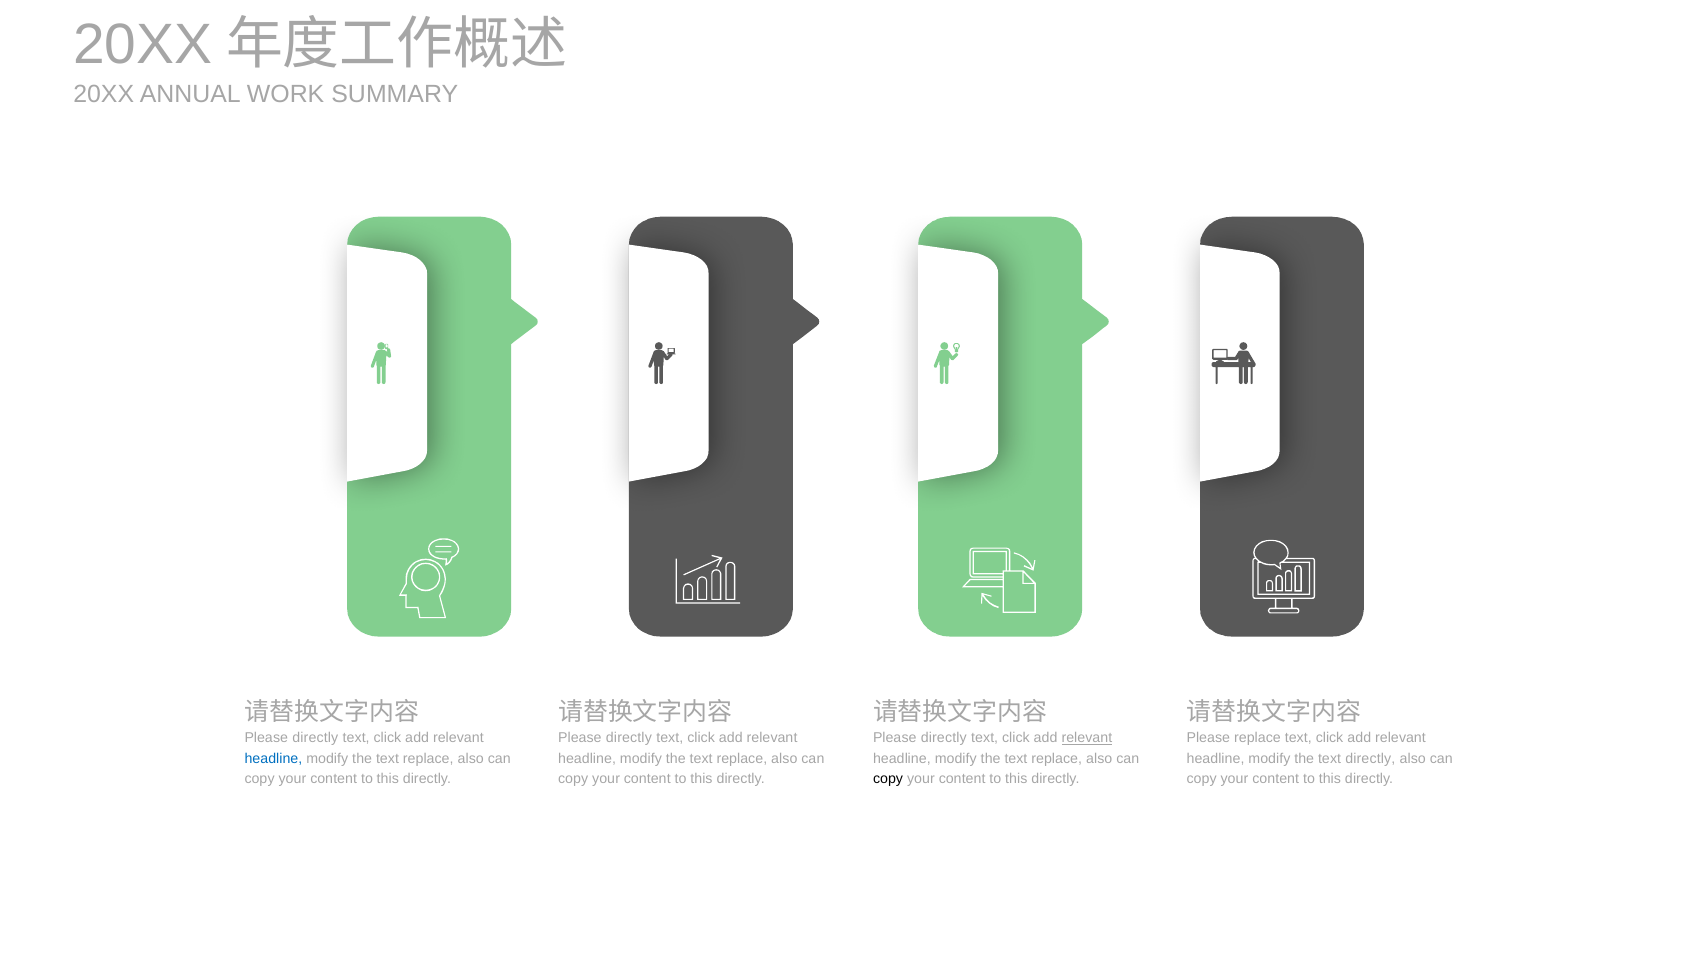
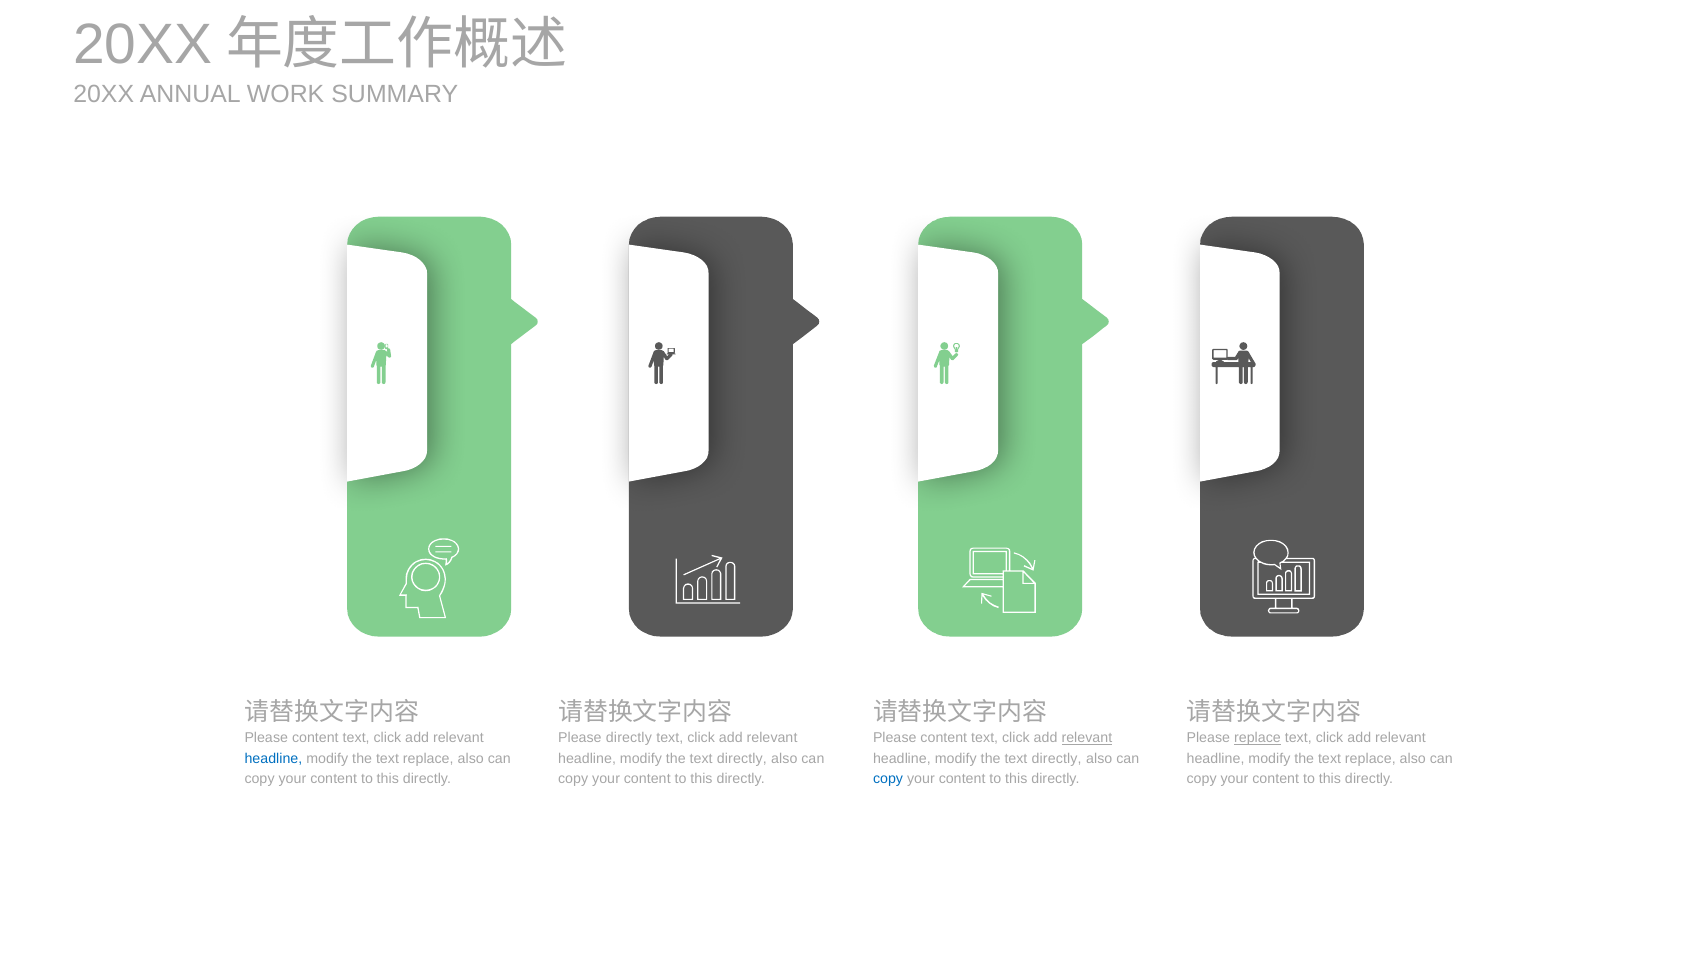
directly at (315, 738): directly -> content
directly at (944, 738): directly -> content
replace at (1257, 738) underline: none -> present
replace at (742, 758): replace -> directly
replace at (1057, 758): replace -> directly
directly at (1370, 758): directly -> replace
copy at (888, 779) colour: black -> blue
